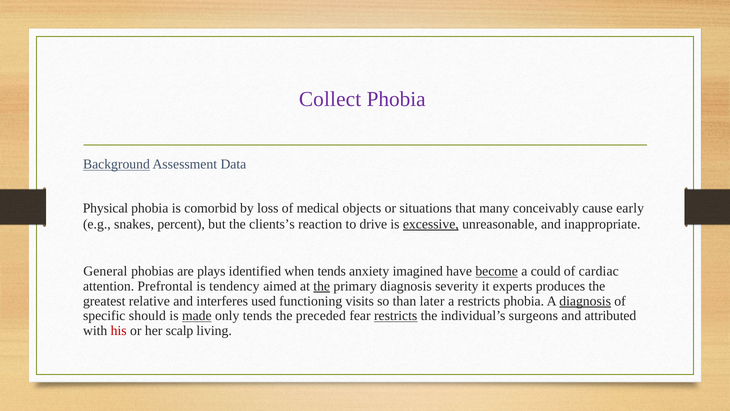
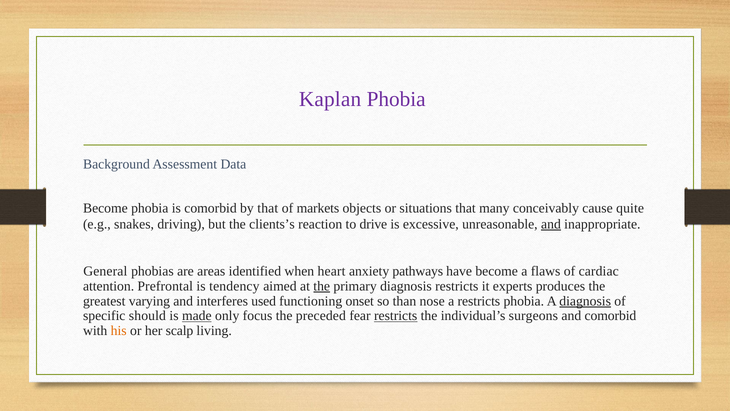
Collect: Collect -> Kaplan
Background underline: present -> none
Physical at (105, 208): Physical -> Become
by loss: loss -> that
medical: medical -> markets
early: early -> quite
percent: percent -> driving
excessive underline: present -> none
and at (551, 224) underline: none -> present
plays: plays -> areas
when tends: tends -> heart
imagined: imagined -> pathways
become at (497, 271) underline: present -> none
could: could -> flaws
diagnosis severity: severity -> restricts
relative: relative -> varying
visits: visits -> onset
later: later -> nose
only tends: tends -> focus
and attributed: attributed -> comorbid
his colour: red -> orange
